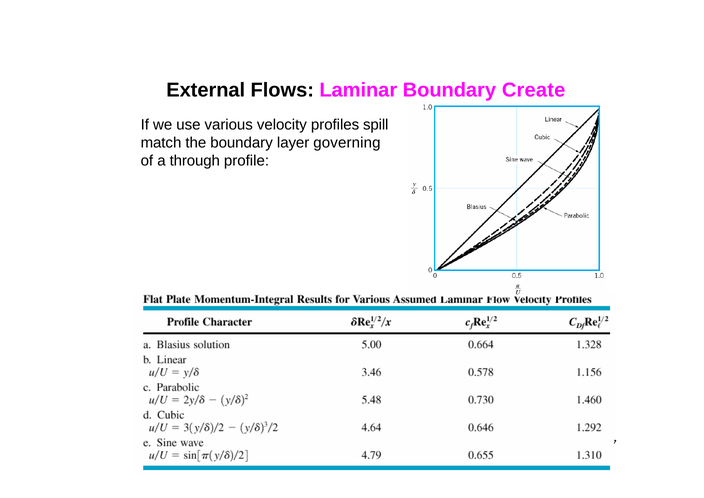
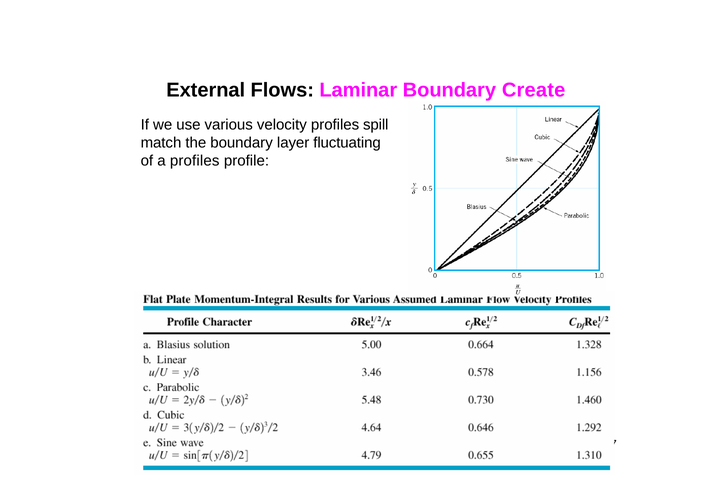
governing: governing -> fluctuating
a through: through -> profiles
